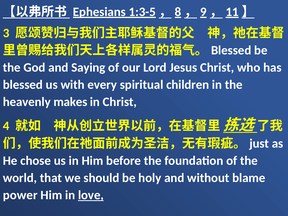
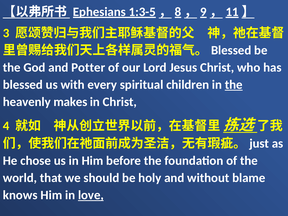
Saying: Saying -> Potter
the at (234, 85) underline: none -> present
power: power -> knows
